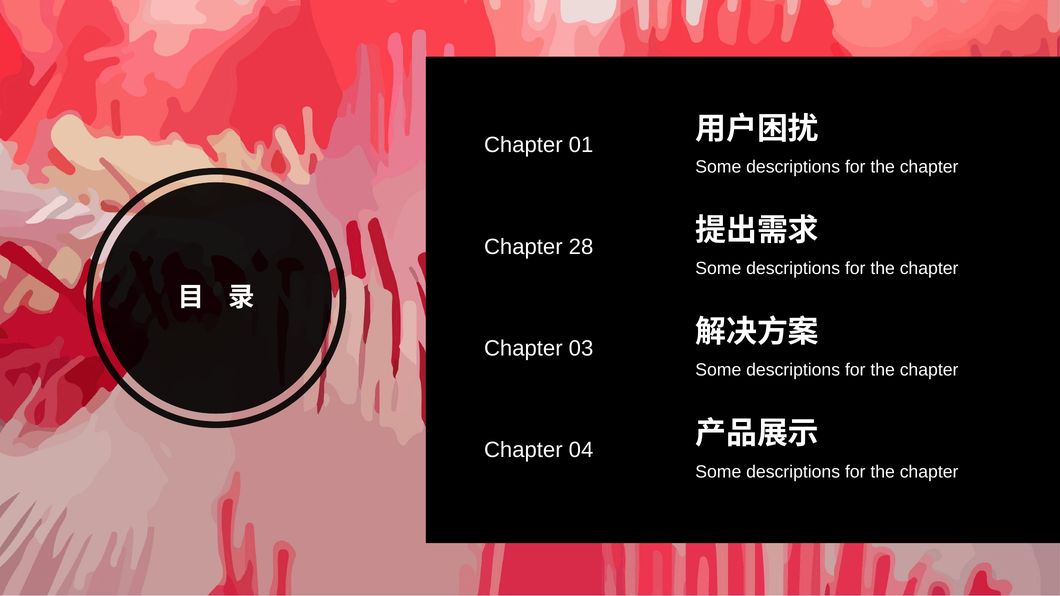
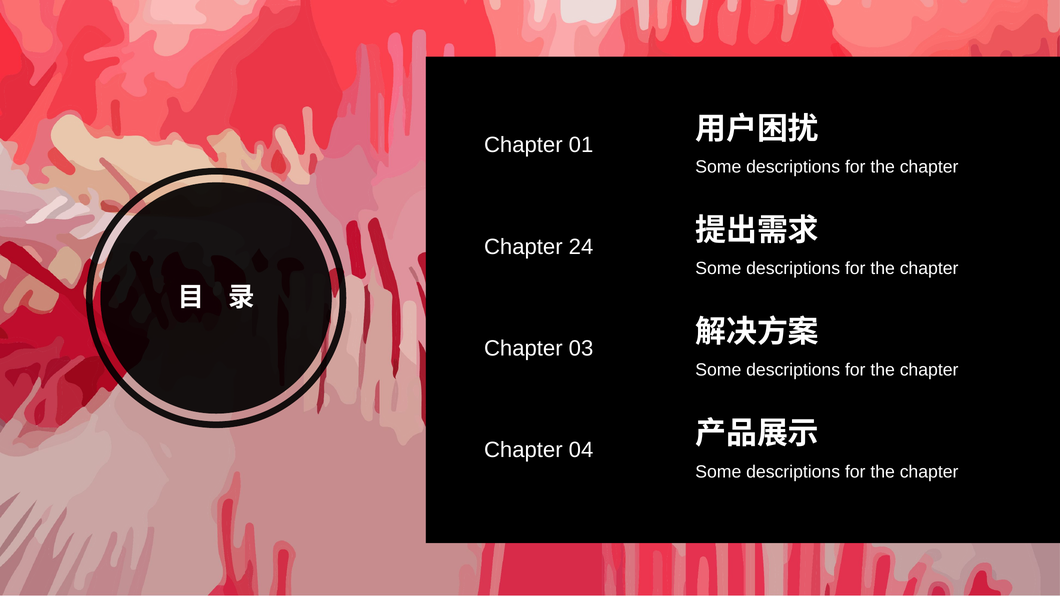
28: 28 -> 24
